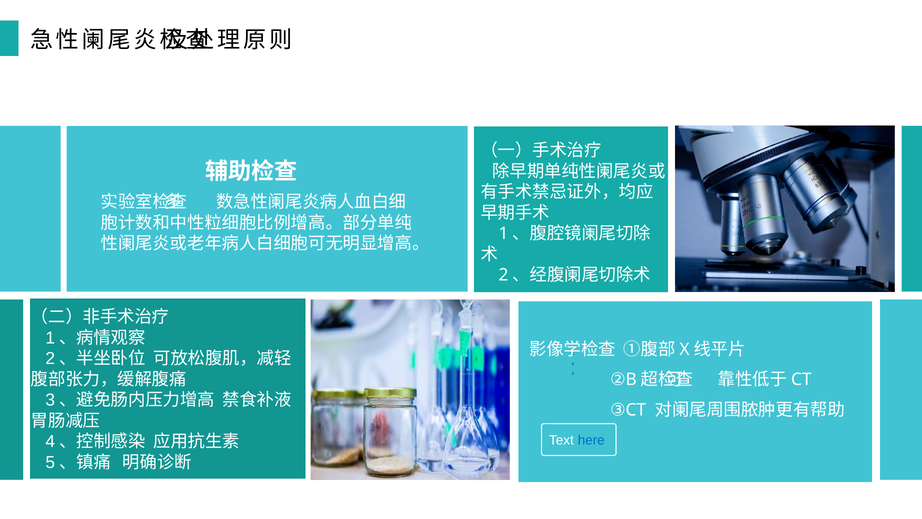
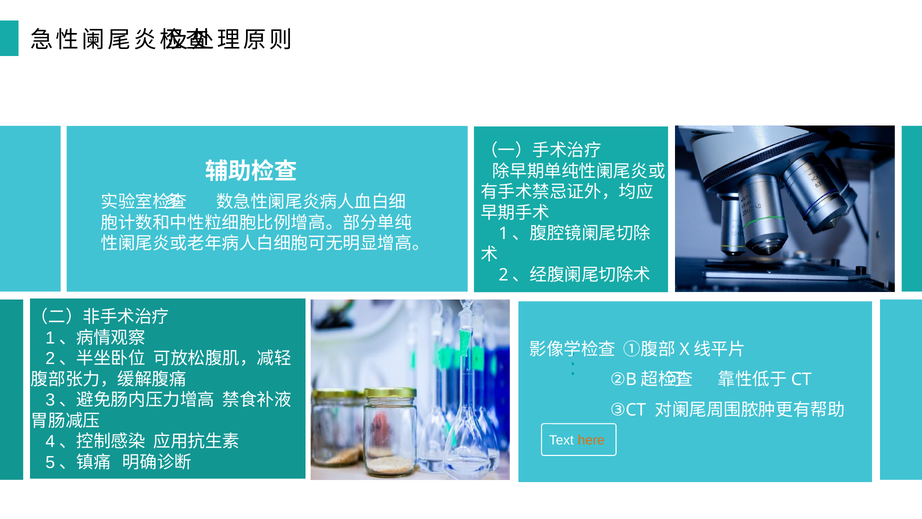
here colour: blue -> orange
